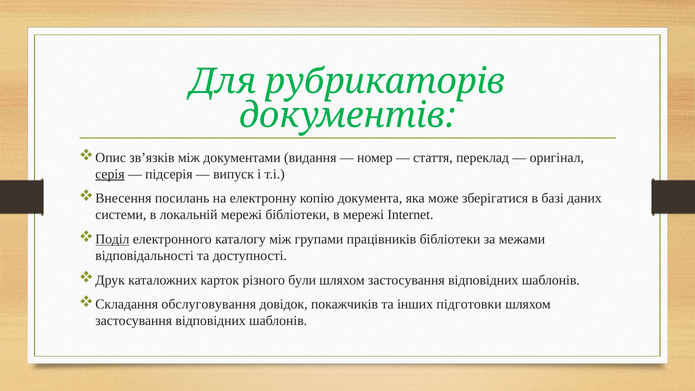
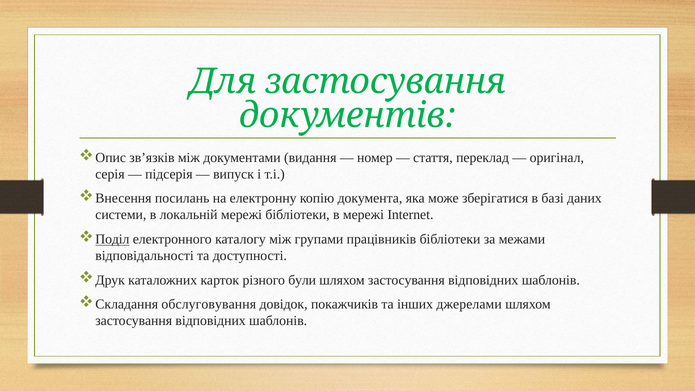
Для рубрикаторів: рубрикаторів -> застосування
серія underline: present -> none
підготовки: підготовки -> джерелами
